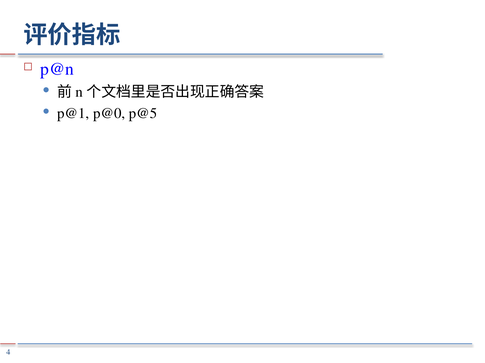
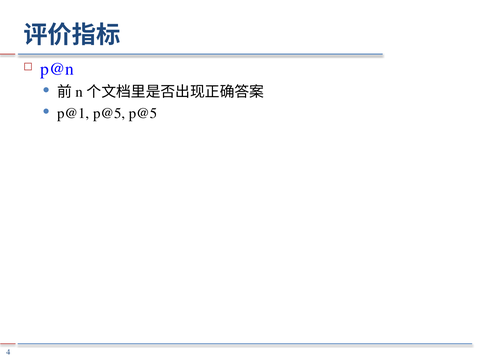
p@1 p@0: p@0 -> p@5
